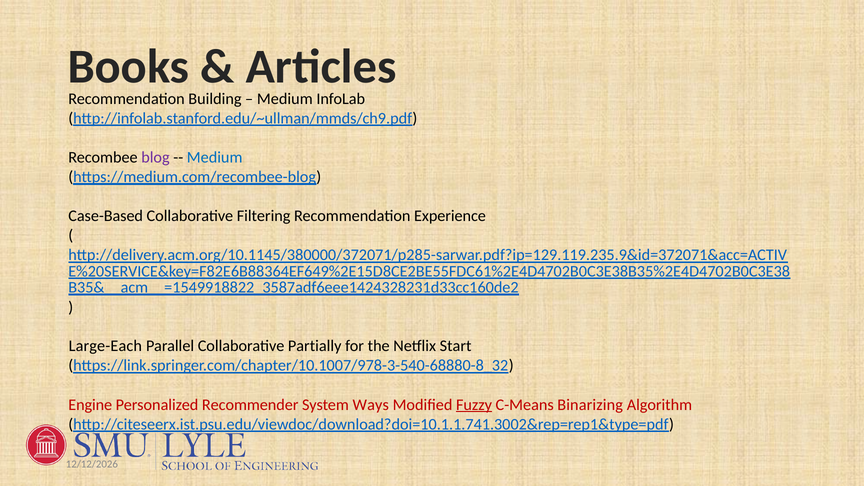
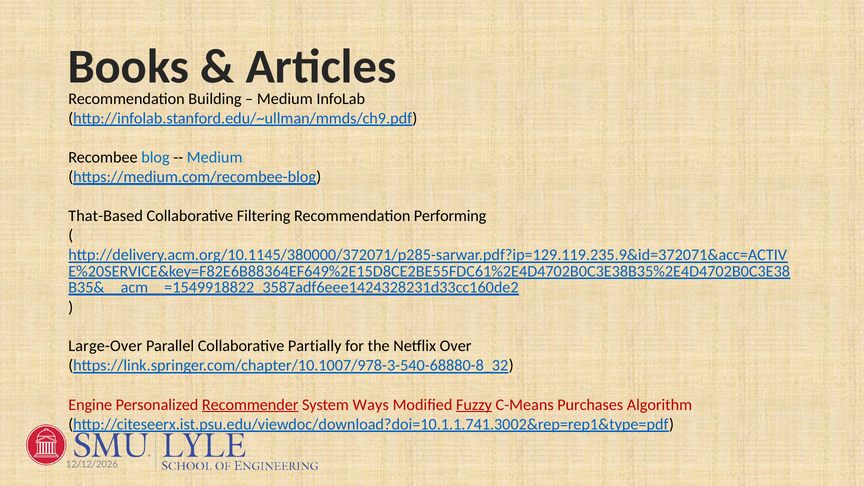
blog colour: purple -> blue
Case-Based: Case-Based -> That-Based
Experience: Experience -> Performing
Large-Each: Large-Each -> Large-Over
Start: Start -> Over
Recommender underline: none -> present
Binarizing: Binarizing -> Purchases
